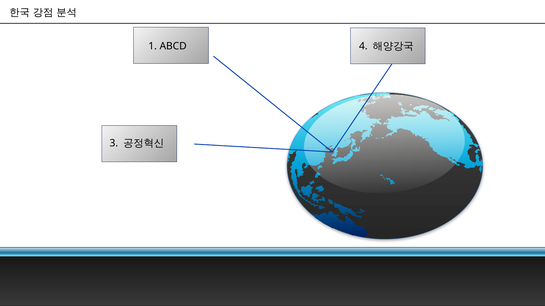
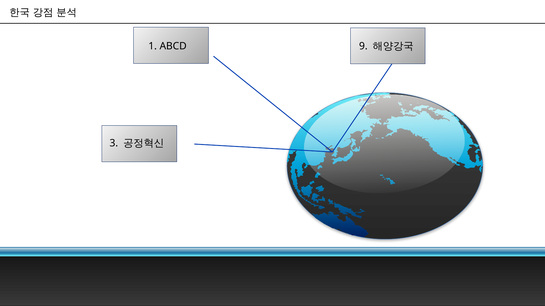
4: 4 -> 9
